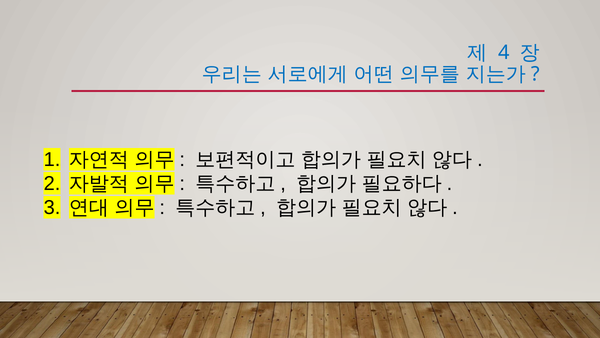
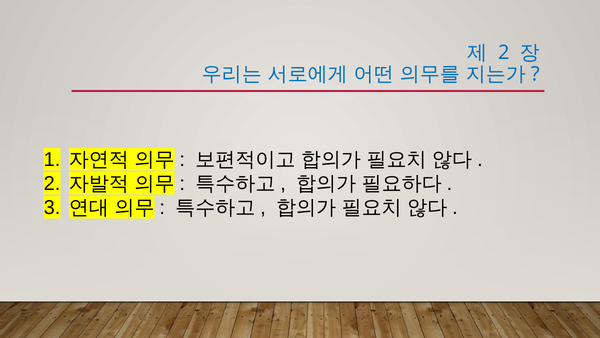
4 at (504, 53): 4 -> 2
